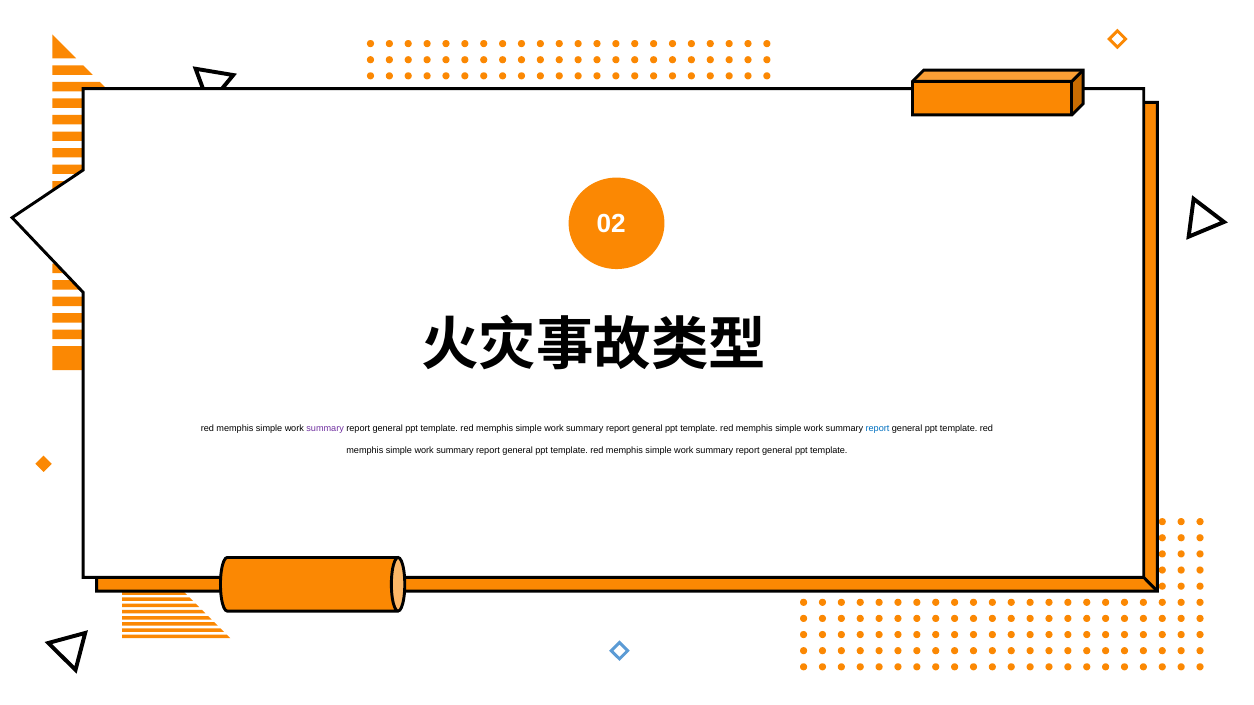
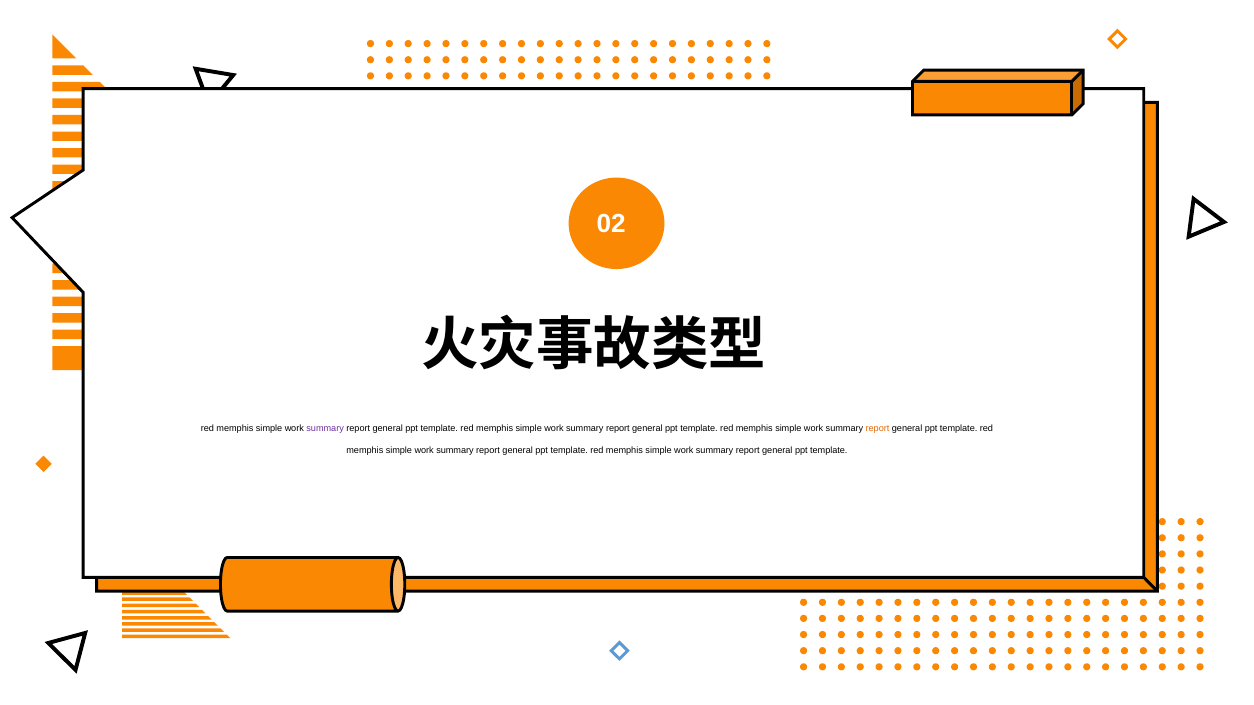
report at (877, 429) colour: blue -> orange
